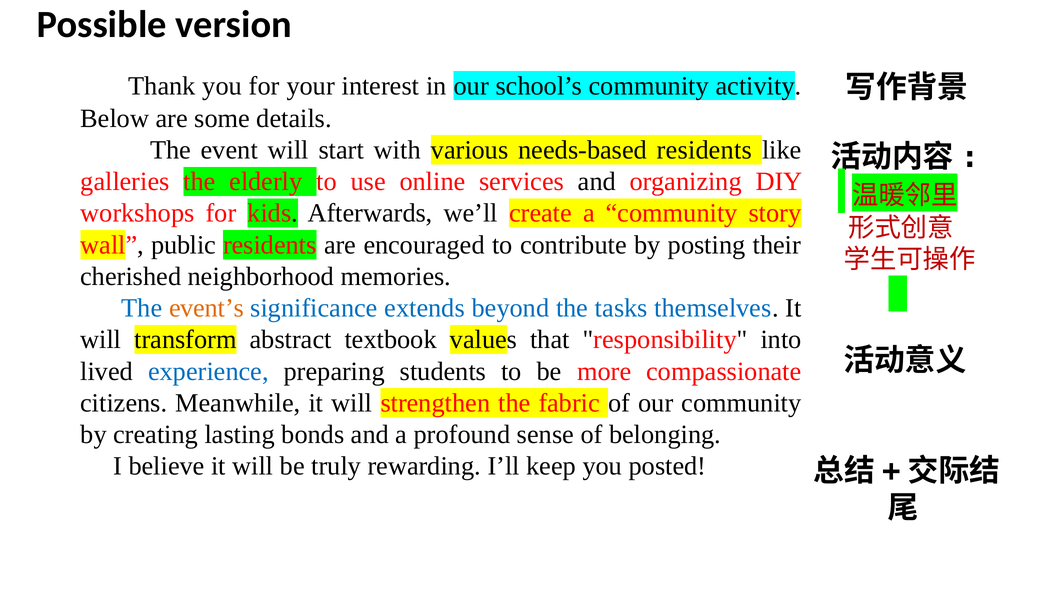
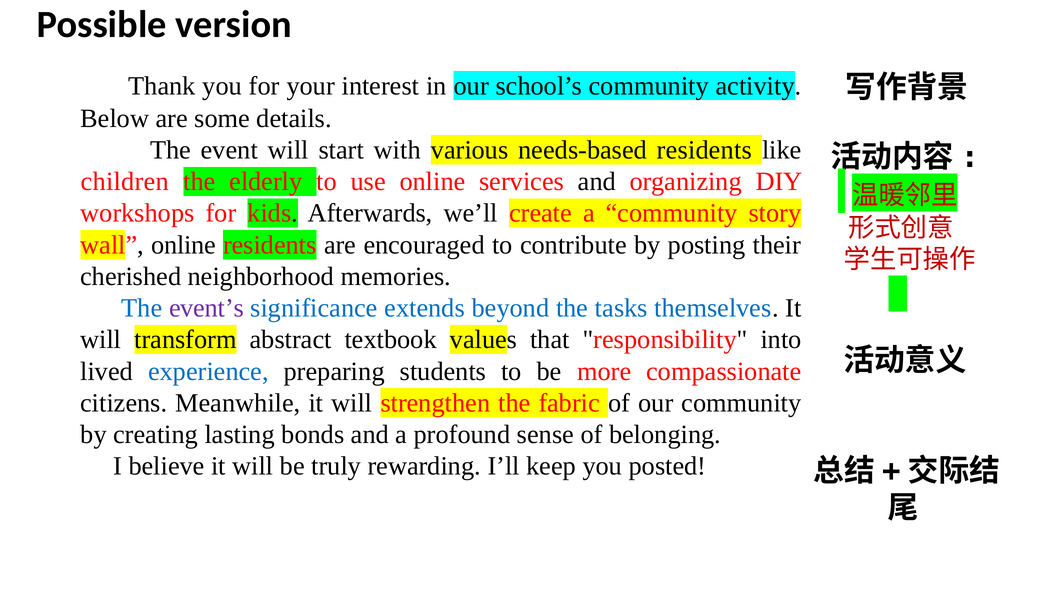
galleries: galleries -> children
wall public: public -> online
event’s colour: orange -> purple
